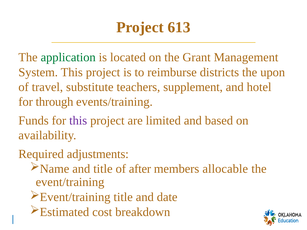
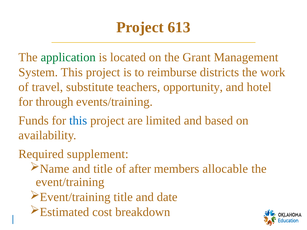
upon: upon -> work
supplement: supplement -> opportunity
this at (78, 121) colour: purple -> blue
adjustments: adjustments -> supplement
